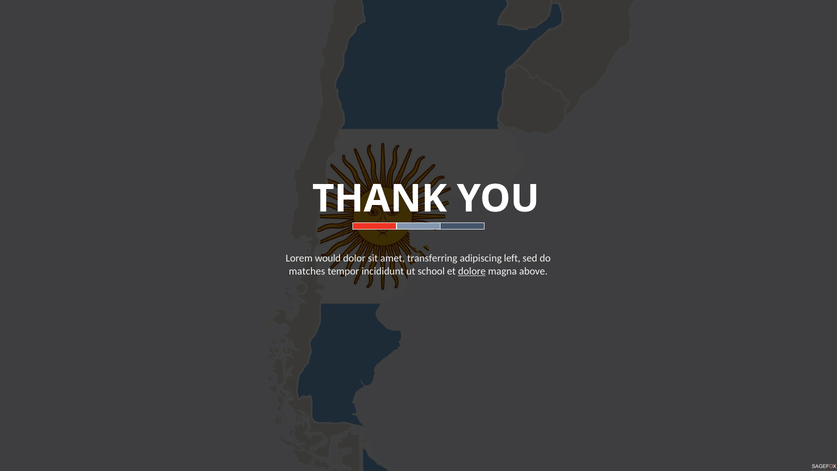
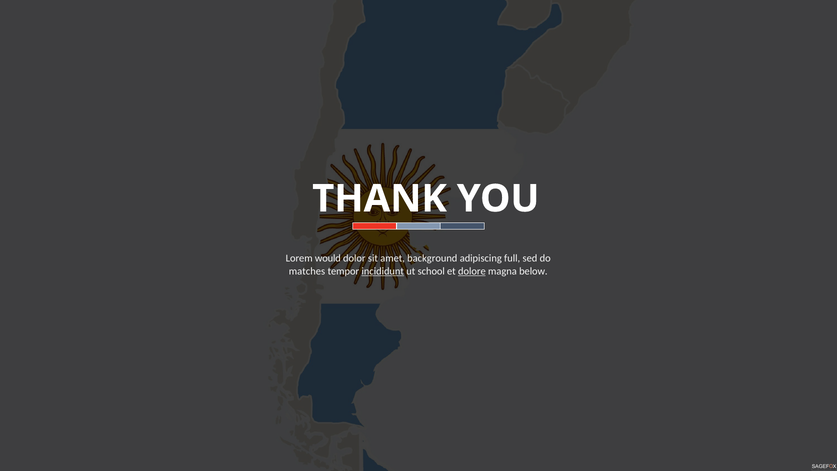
transferring: transferring -> background
left: left -> full
incididunt underline: none -> present
above: above -> below
